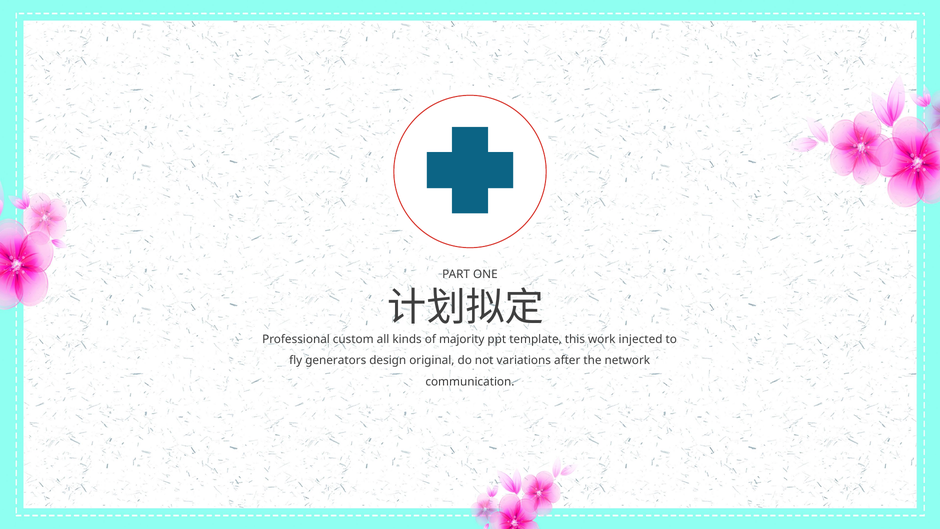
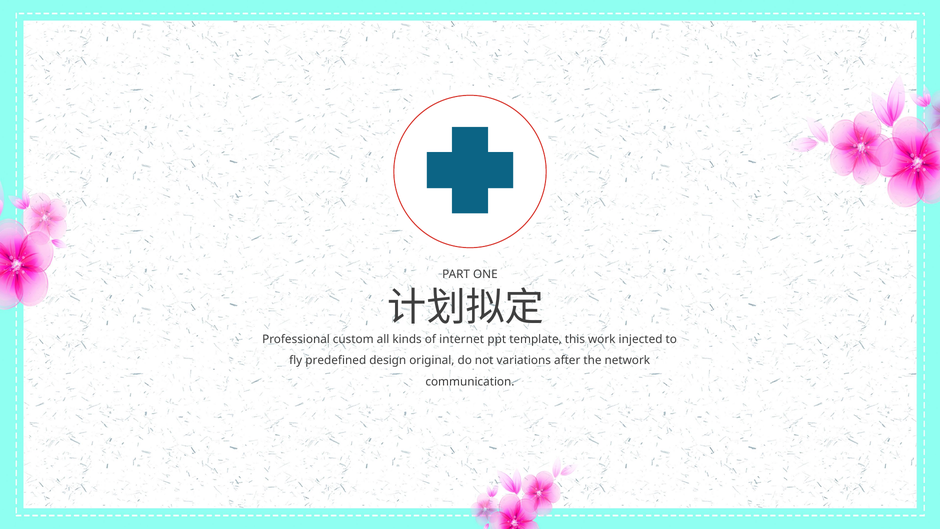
majority: majority -> internet
generators: generators -> predefined
